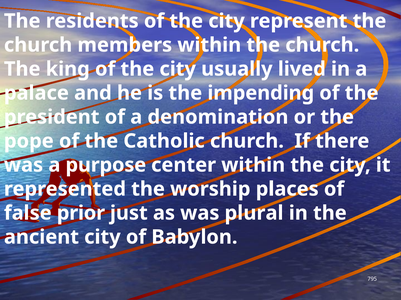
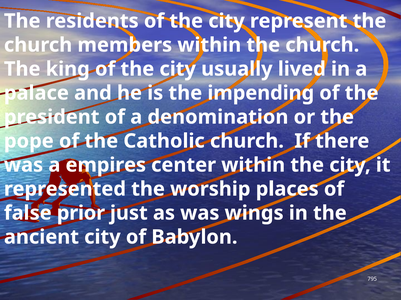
purpose: purpose -> empires
plural: plural -> wings
